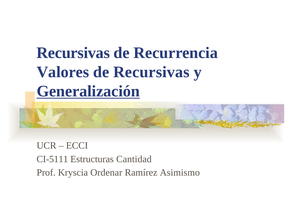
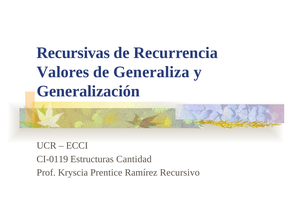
de Recursivas: Recursivas -> Generaliza
Generalización underline: present -> none
CI-5111: CI-5111 -> CI-0119
Ordenar: Ordenar -> Prentice
Asimismo: Asimismo -> Recursivo
